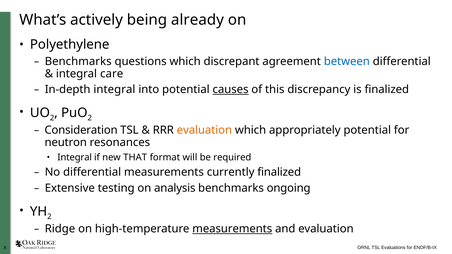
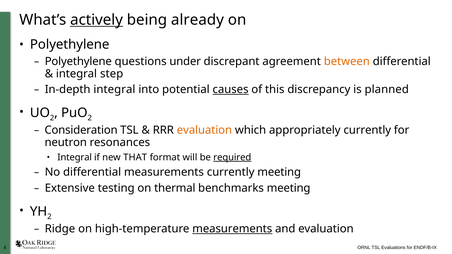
actively underline: none -> present
Benchmarks at (78, 62): Benchmarks -> Polyethylene
questions which: which -> under
between colour: blue -> orange
care: care -> step
is finalized: finalized -> planned
appropriately potential: potential -> currently
required underline: none -> present
currently finalized: finalized -> meeting
analysis: analysis -> thermal
benchmarks ongoing: ongoing -> meeting
